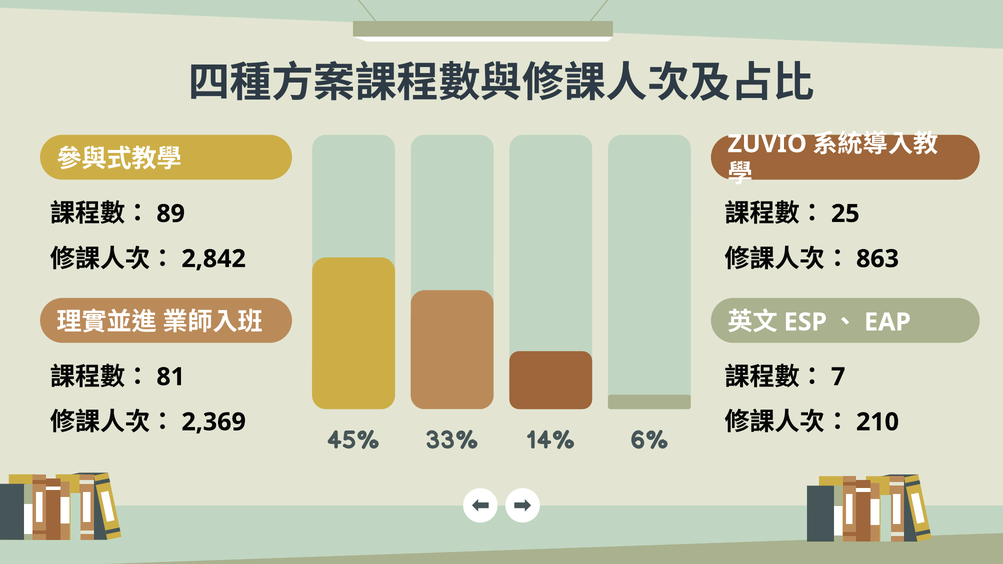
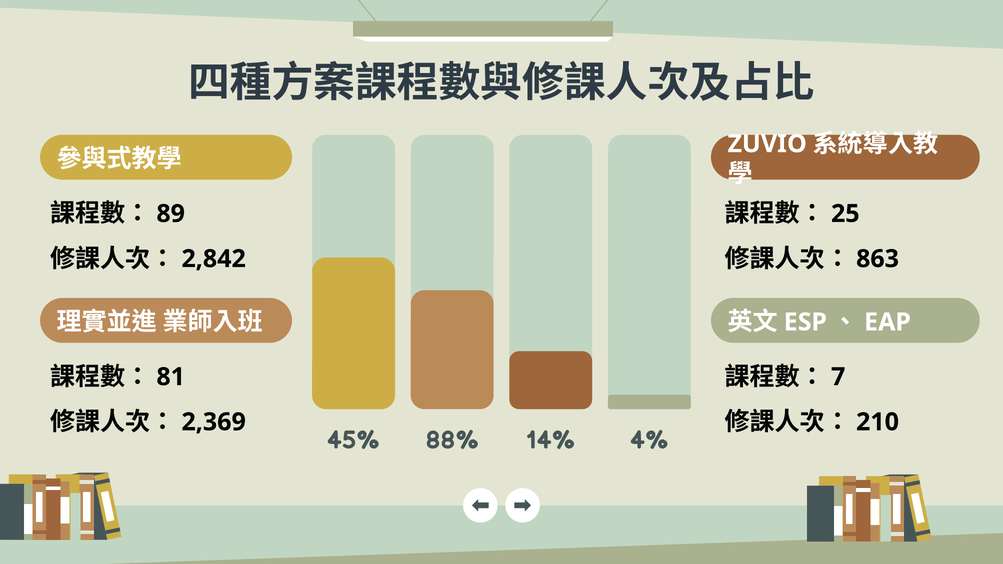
33%: 33% -> 88%
6%: 6% -> 4%
